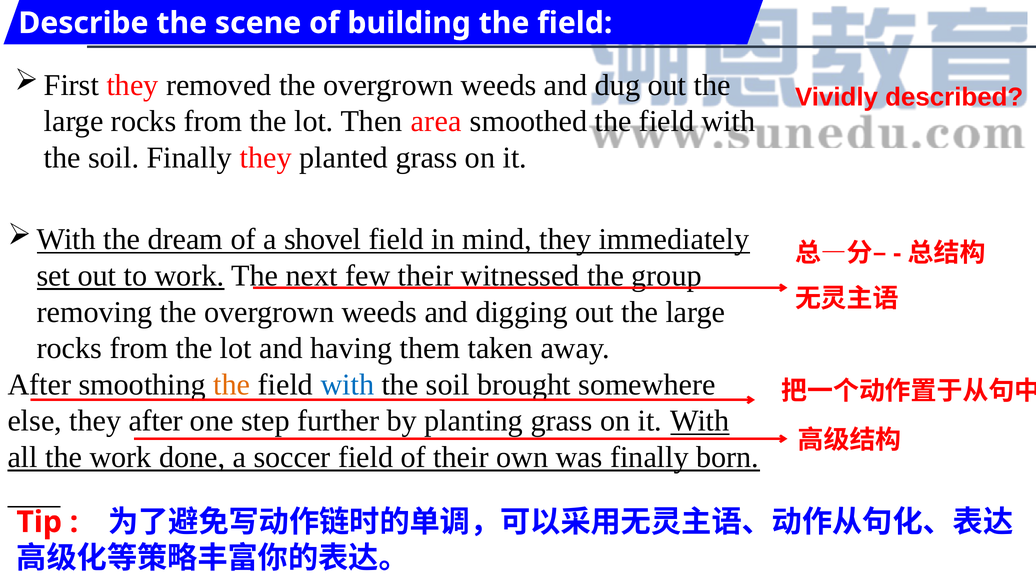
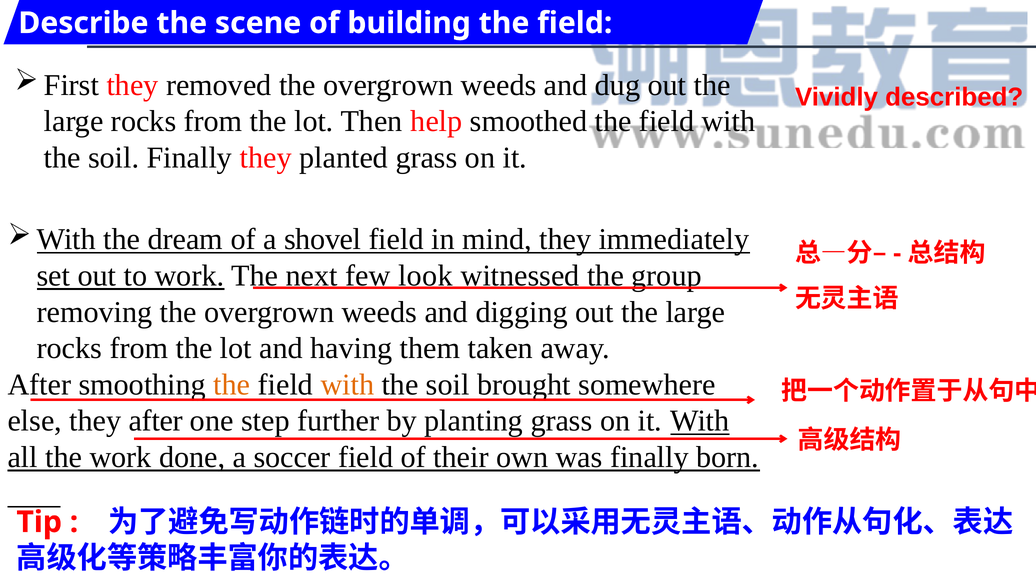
area: area -> help
few their: their -> look
with at (347, 384) colour: blue -> orange
